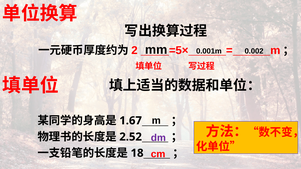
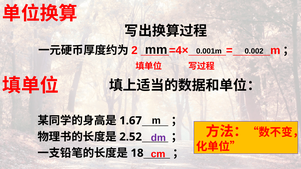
=5×: =5× -> =4×
